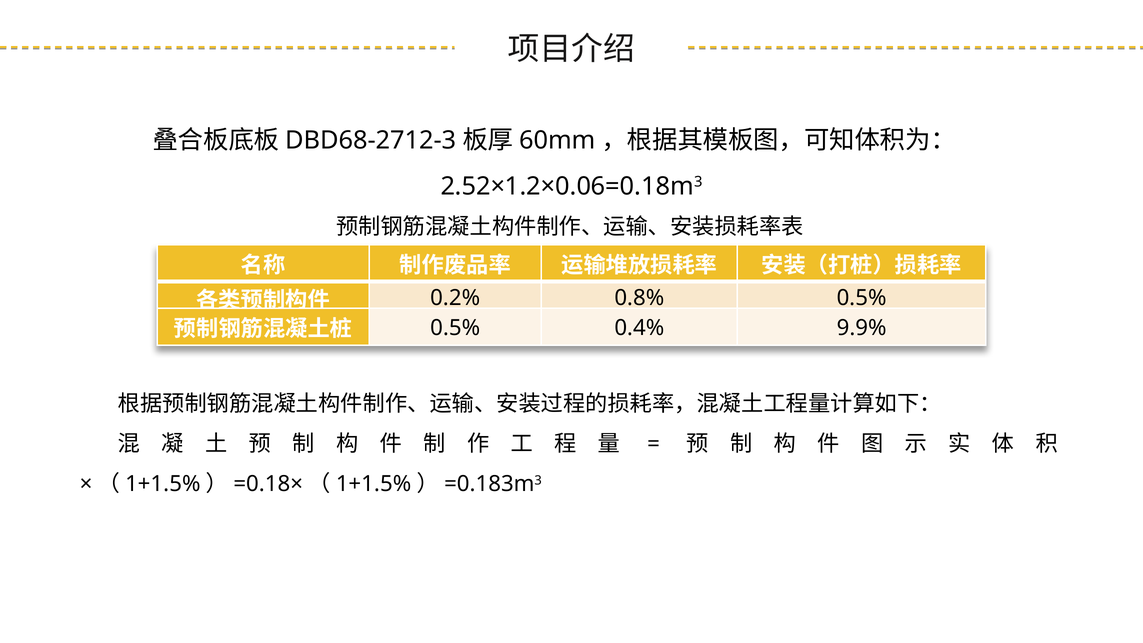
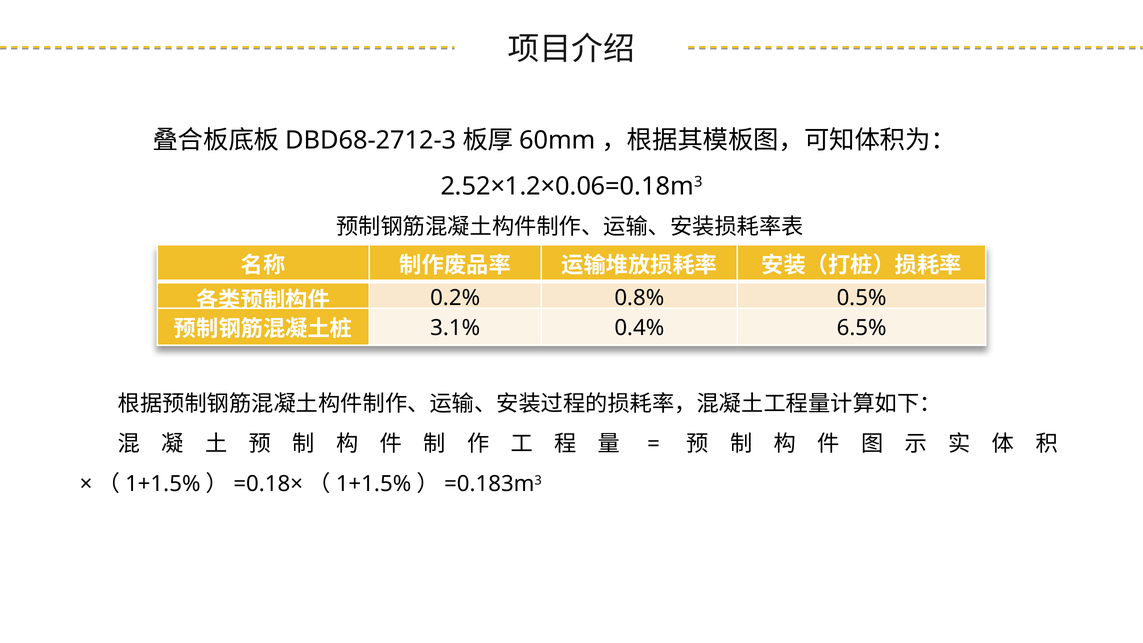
0.5% at (455, 328): 0.5% -> 3.1%
9.9%: 9.9% -> 6.5%
